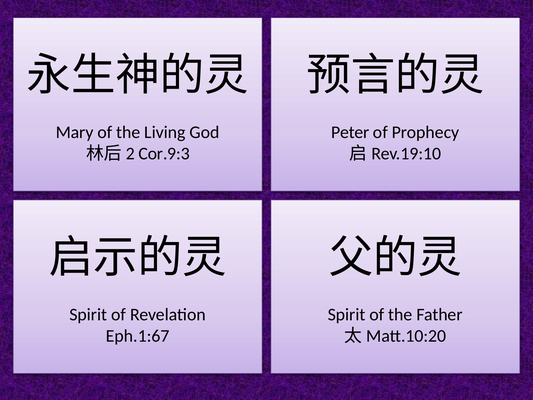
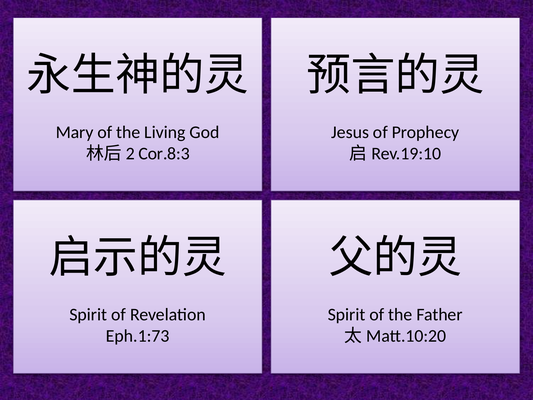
Peter: Peter -> Jesus
Cor.9:3: Cor.9:3 -> Cor.8:3
Eph.1:67: Eph.1:67 -> Eph.1:73
